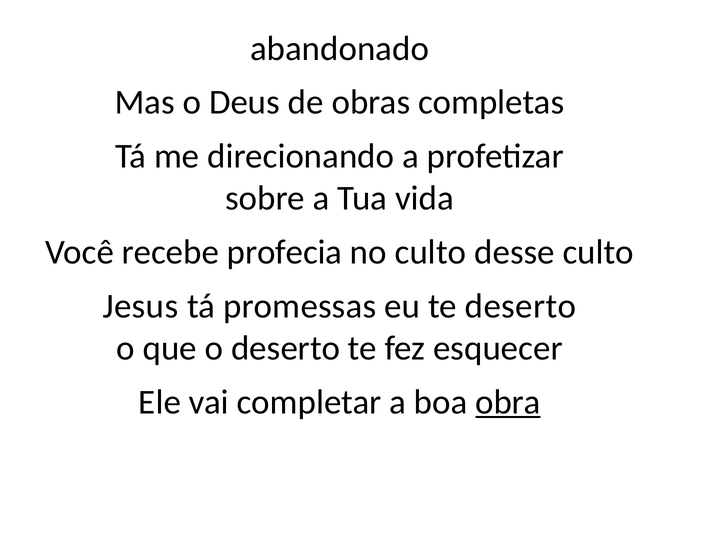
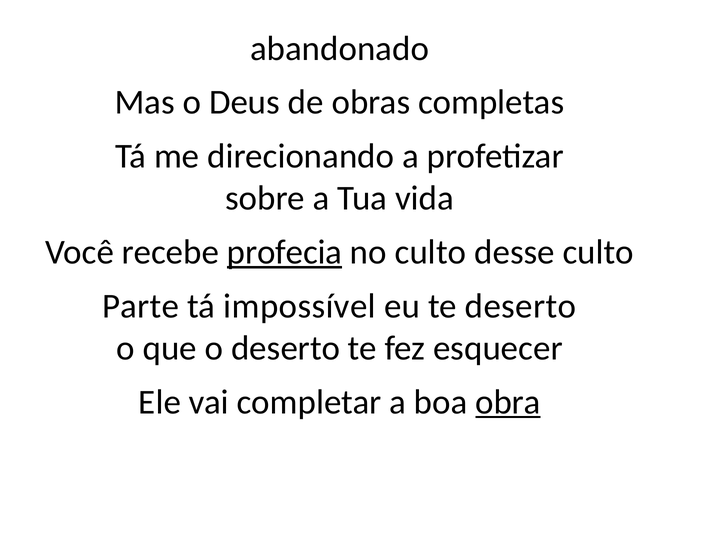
profecia underline: none -> present
Jesus: Jesus -> Parte
promessas: promessas -> impossível
